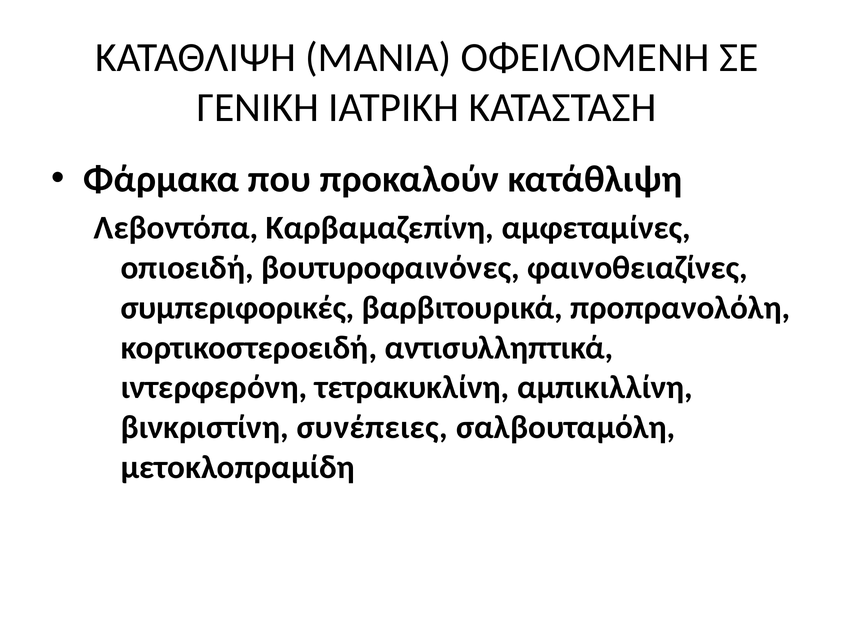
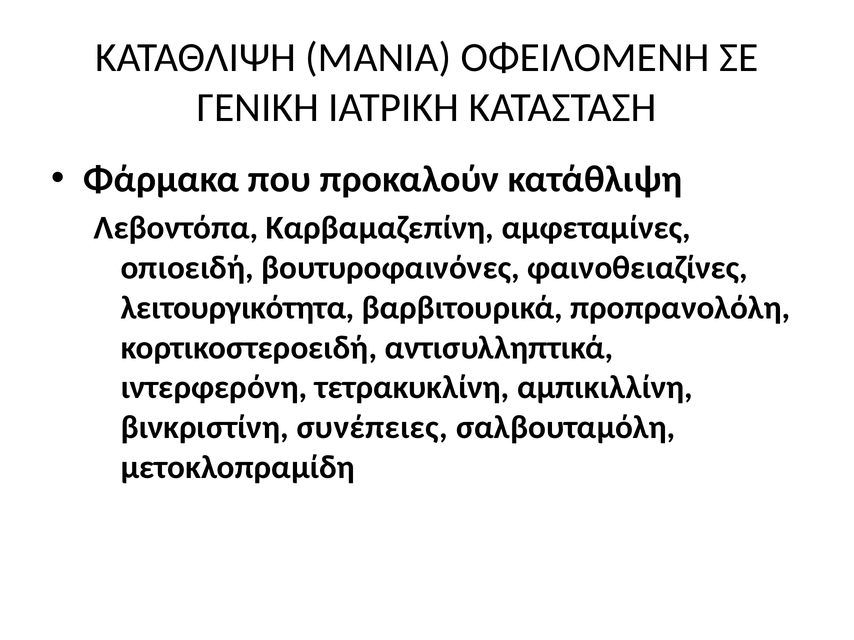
συμπεριφορικές: συμπεριφορικές -> λειτουργικότητα
